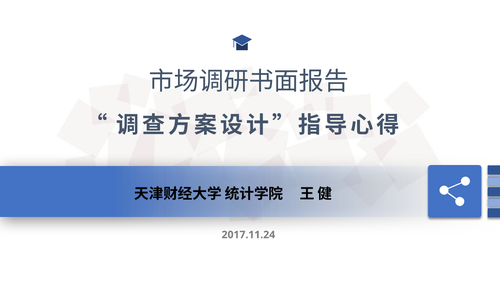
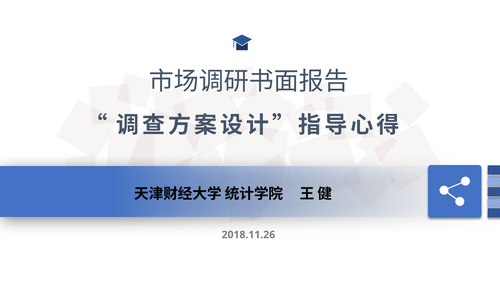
2017.11.24: 2017.11.24 -> 2018.11.26
